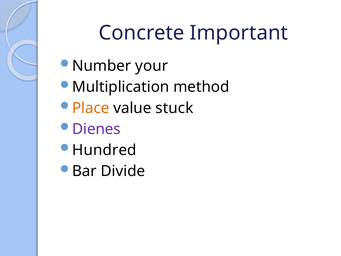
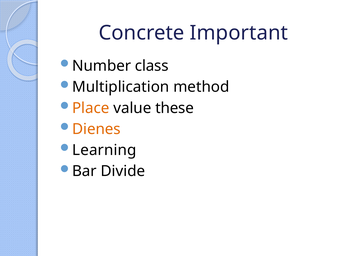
your: your -> class
stuck: stuck -> these
Dienes colour: purple -> orange
Hundred: Hundred -> Learning
